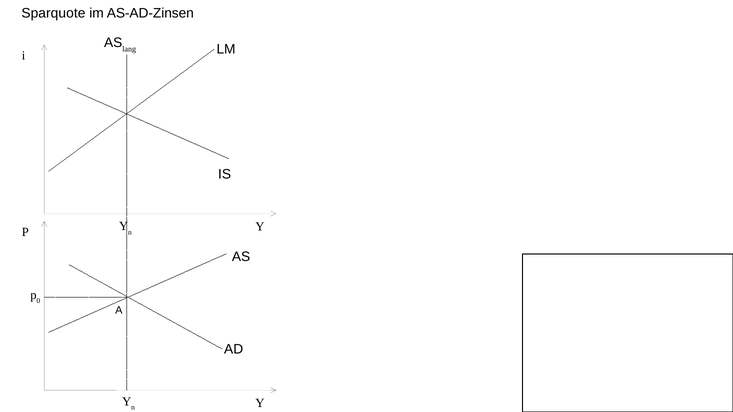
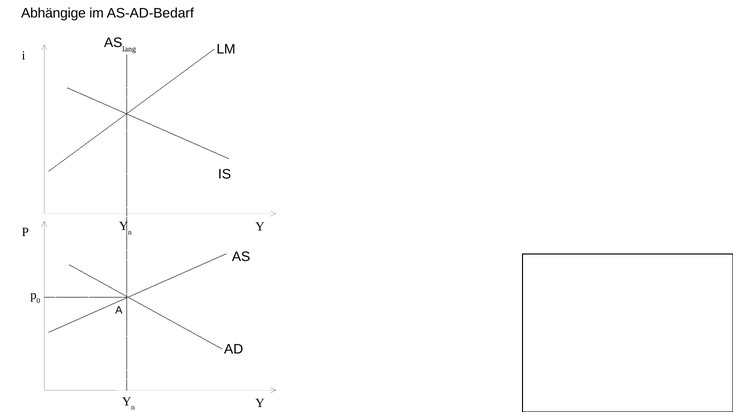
Sparquote: Sparquote -> Abhängige
AS-AD-Zinsen: AS-AD-Zinsen -> AS-AD-Bedarf
